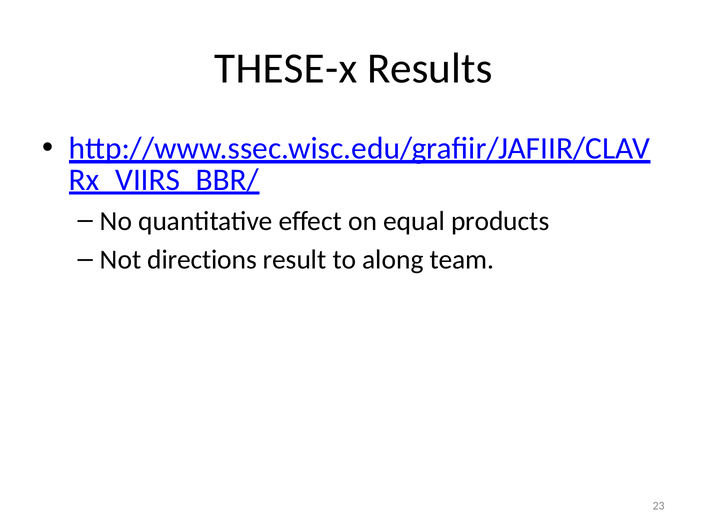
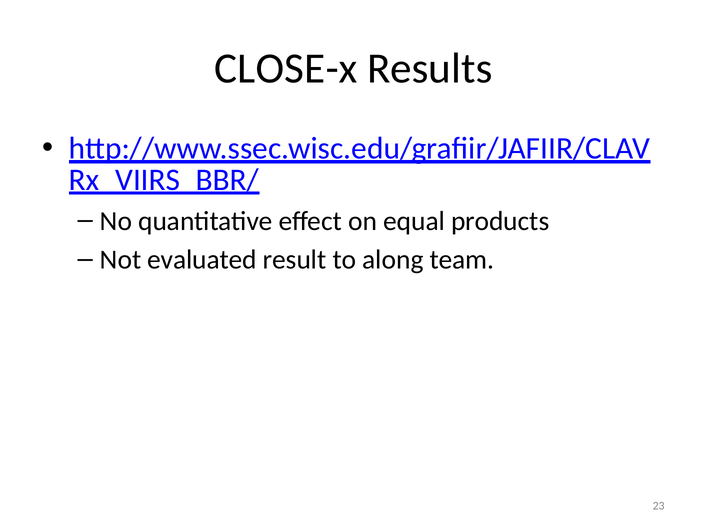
THESE-x: THESE-x -> CLOSE-x
directions: directions -> evaluated
